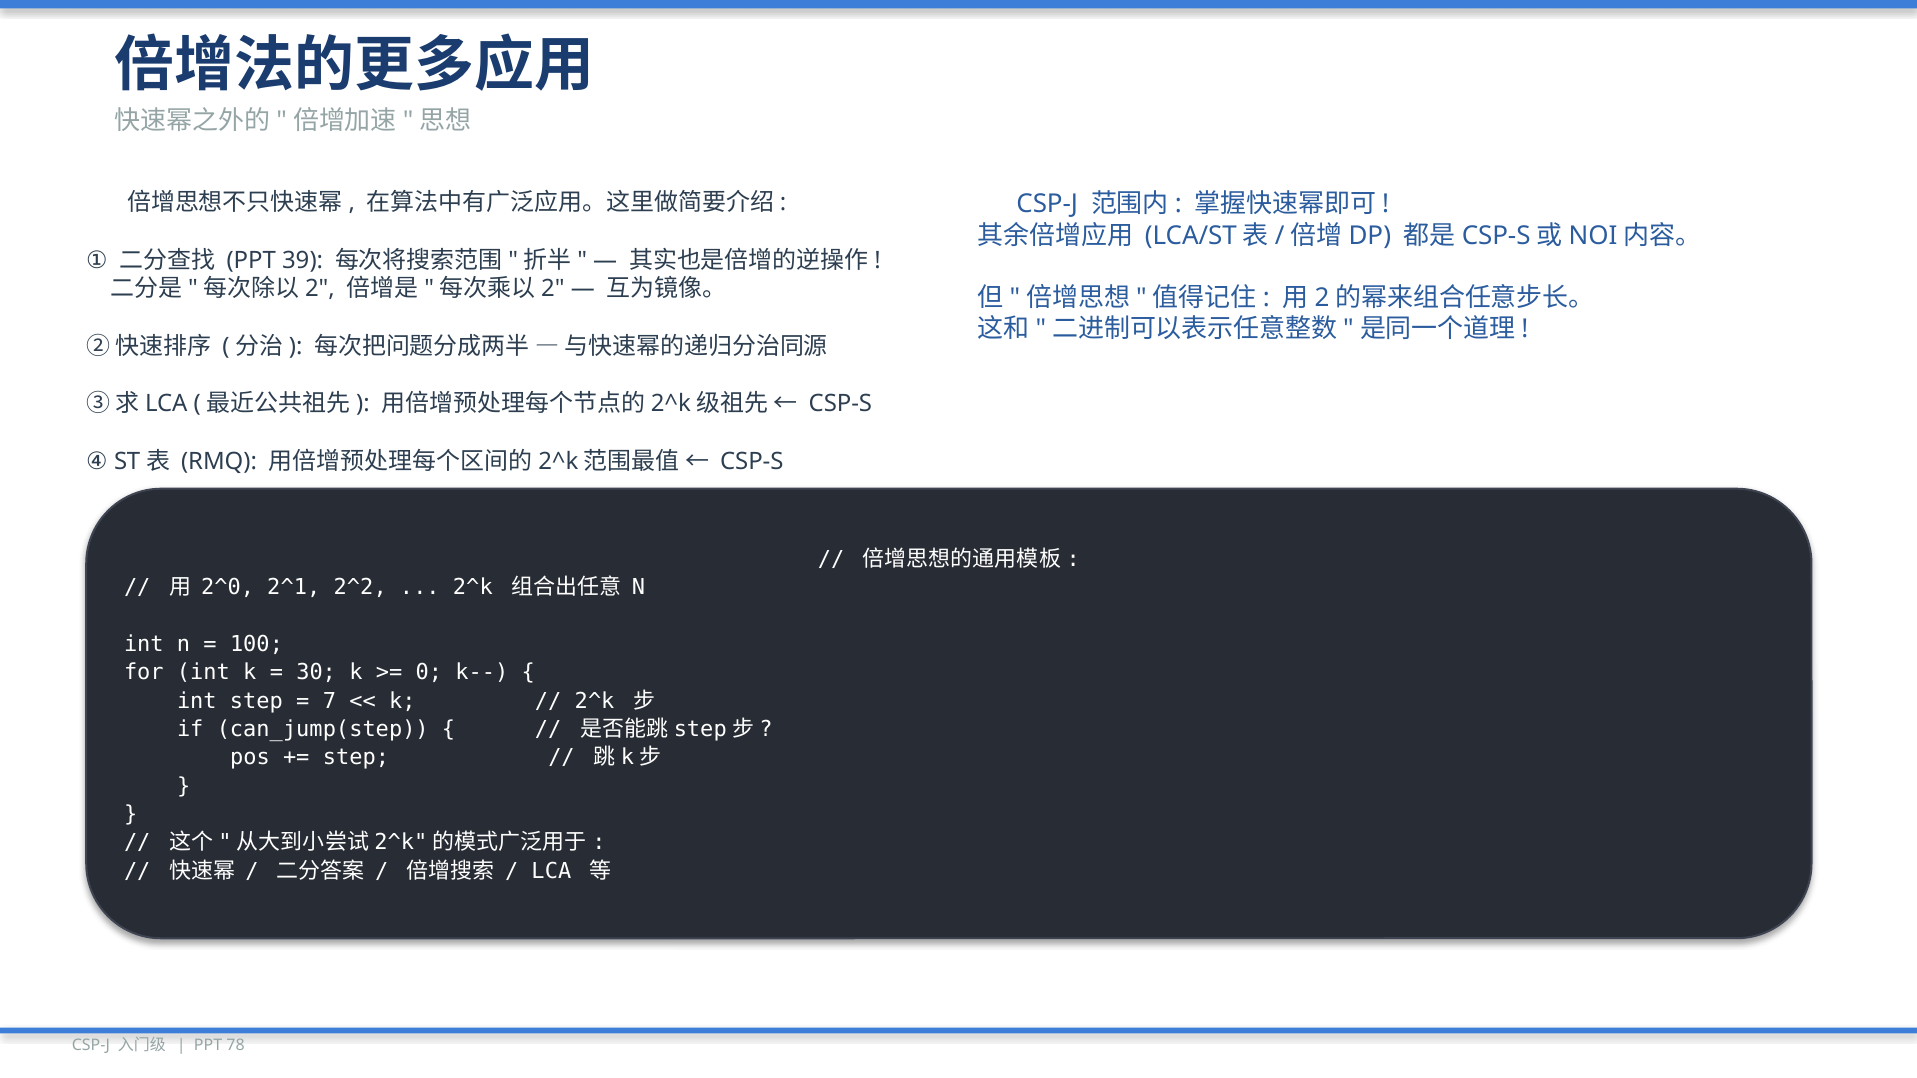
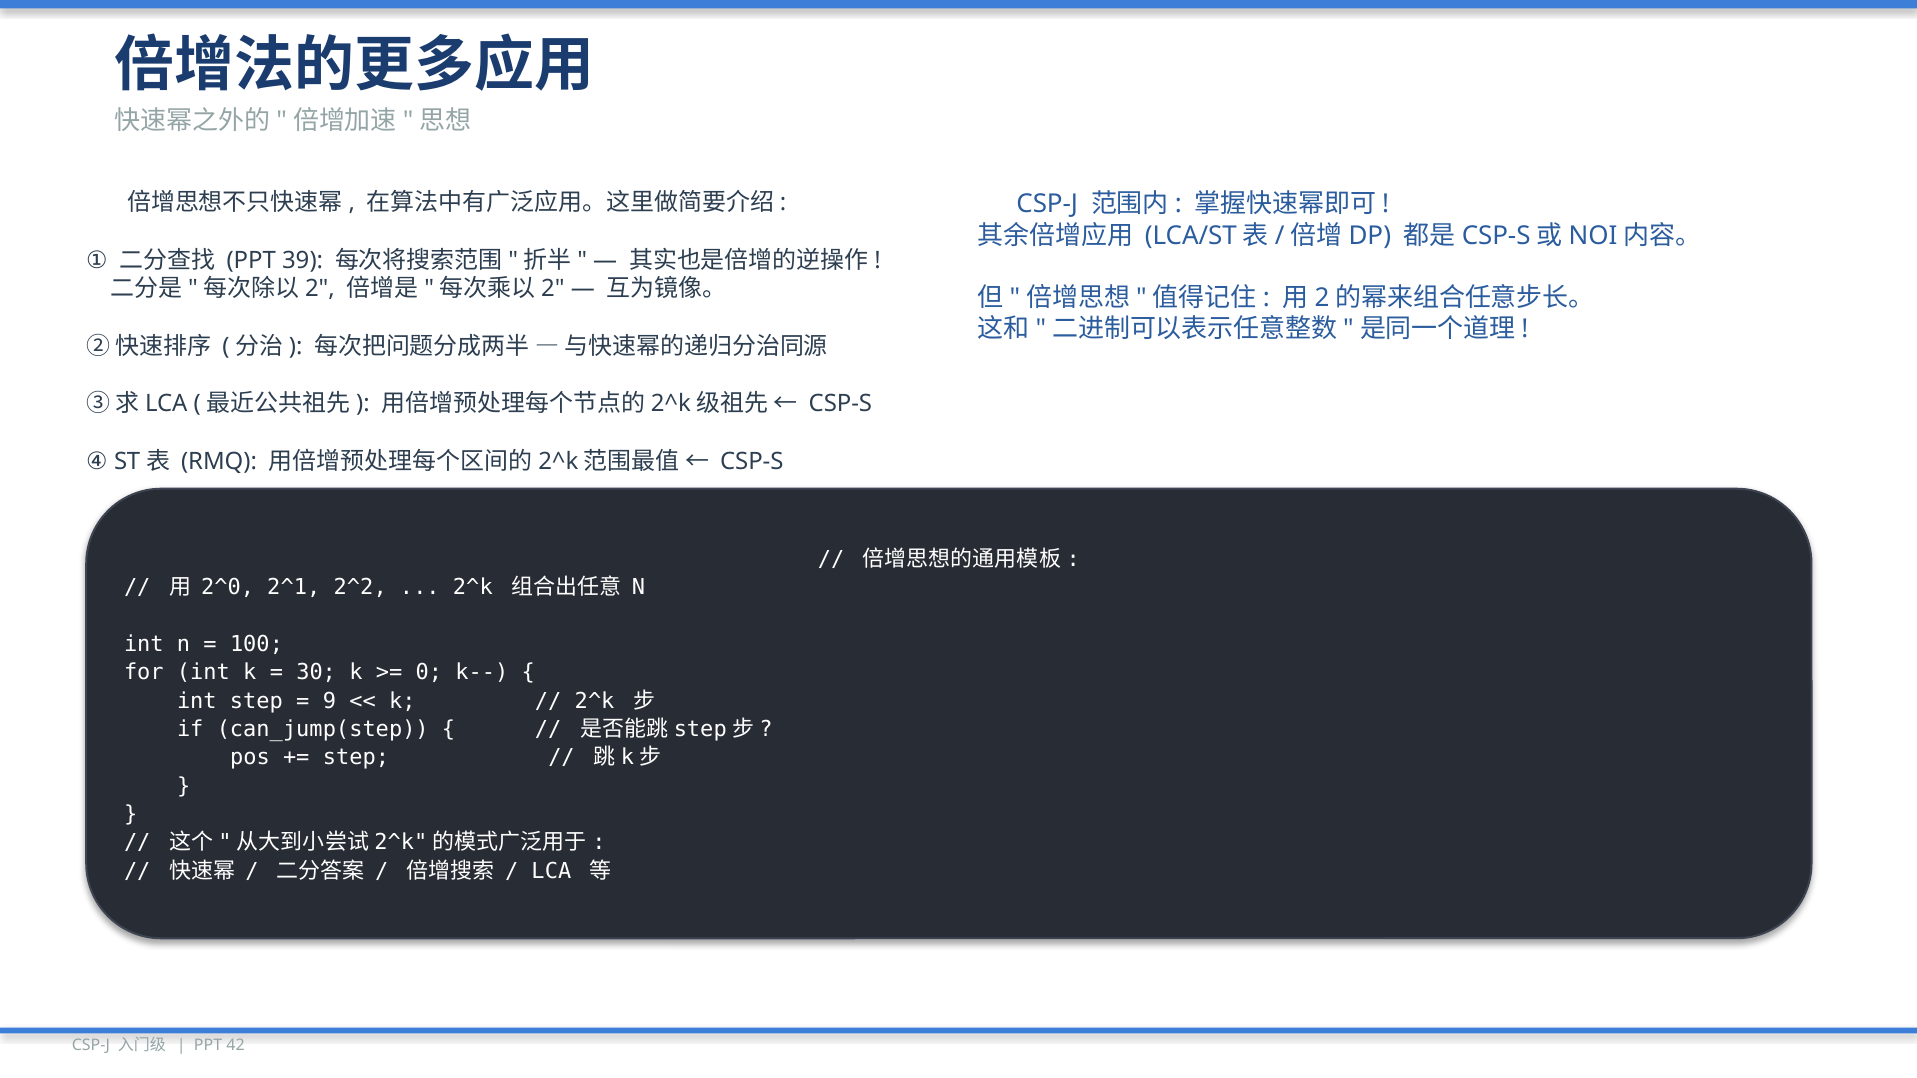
7: 7 -> 9
78: 78 -> 42
